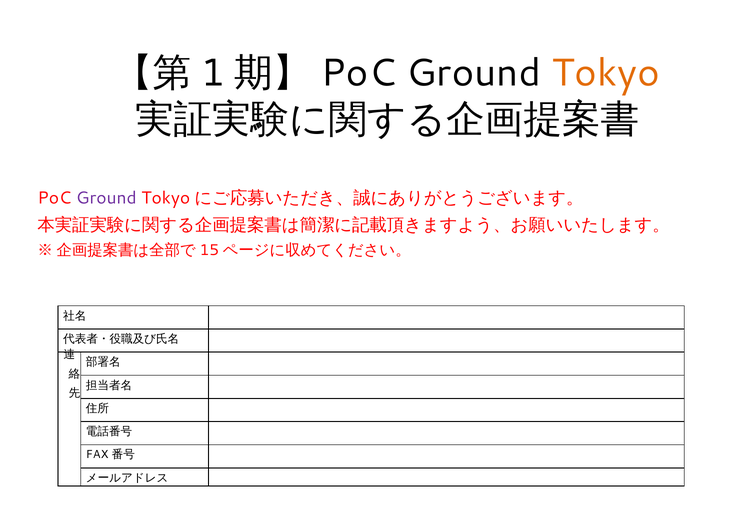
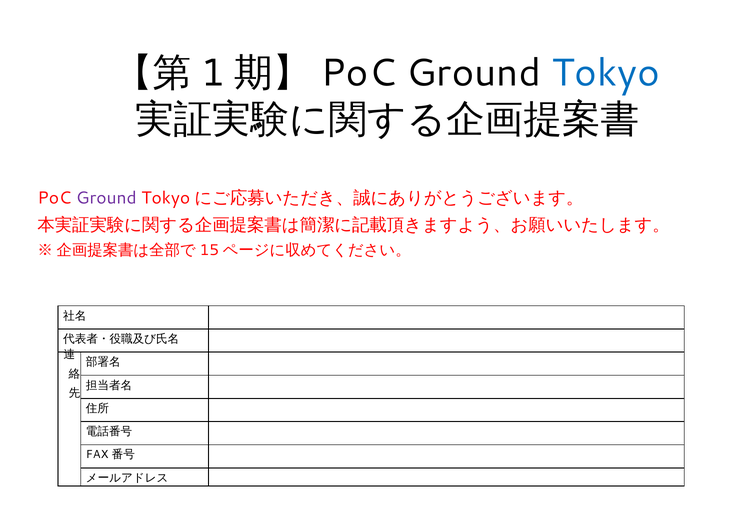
Tokyo colour: orange -> blue
